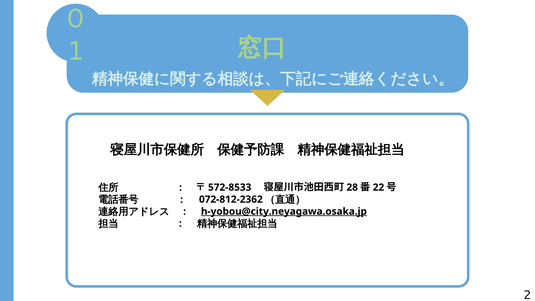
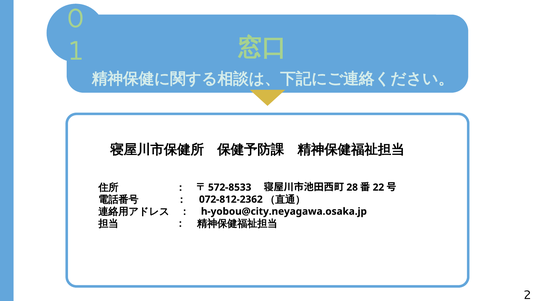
h-yobou@city.neyagawa.osaka.jp underline: present -> none
